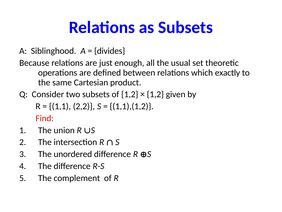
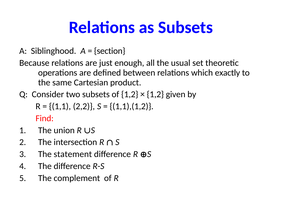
divides: divides -> section
unordered: unordered -> statement
